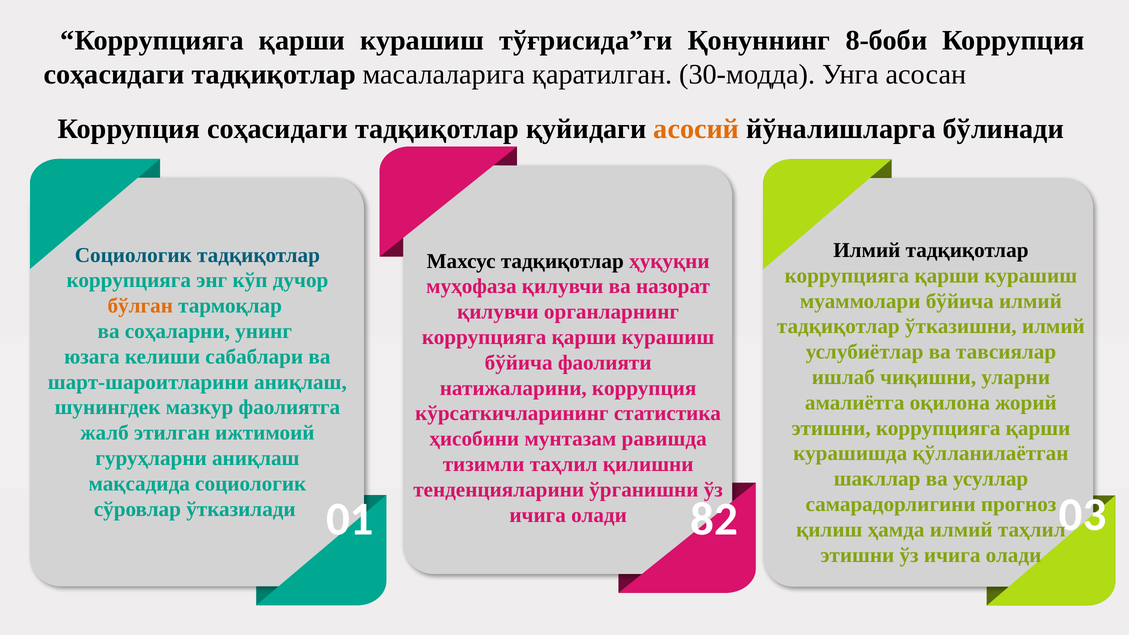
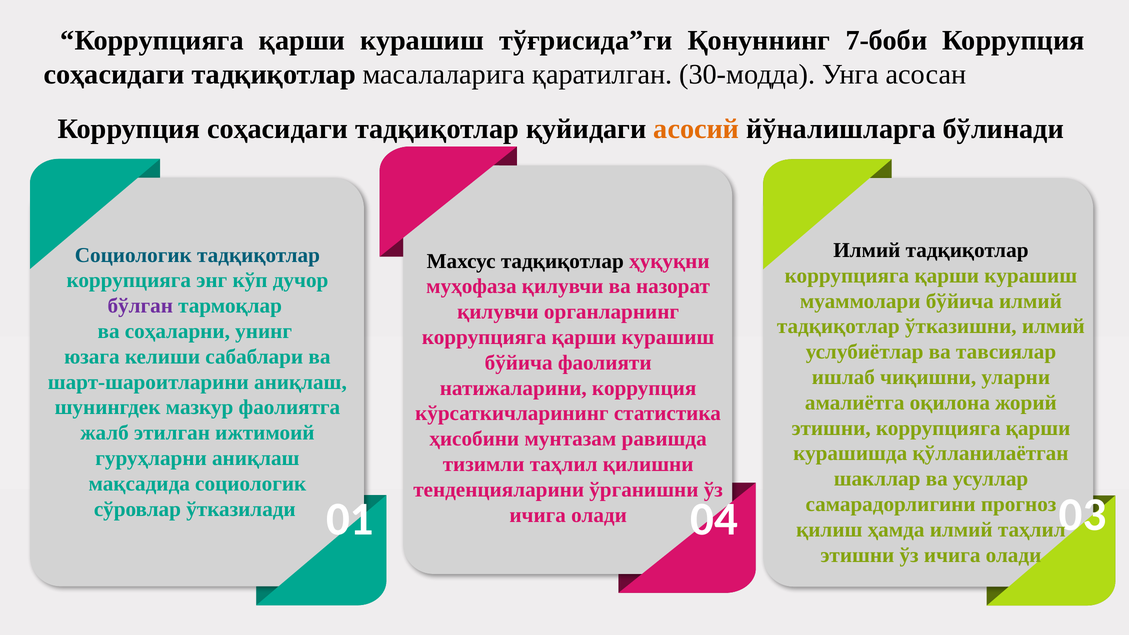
8-боби: 8-боби -> 7-боби
бўлган colour: orange -> purple
82: 82 -> 04
